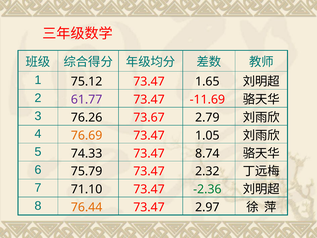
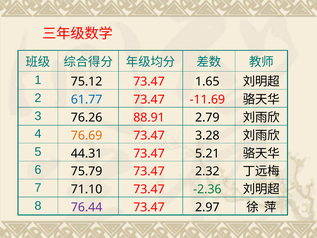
61.77 colour: purple -> blue
73.67: 73.67 -> 88.91
1.05: 1.05 -> 3.28
74.33: 74.33 -> 44.31
8.74: 8.74 -> 5.21
76.44 colour: orange -> purple
